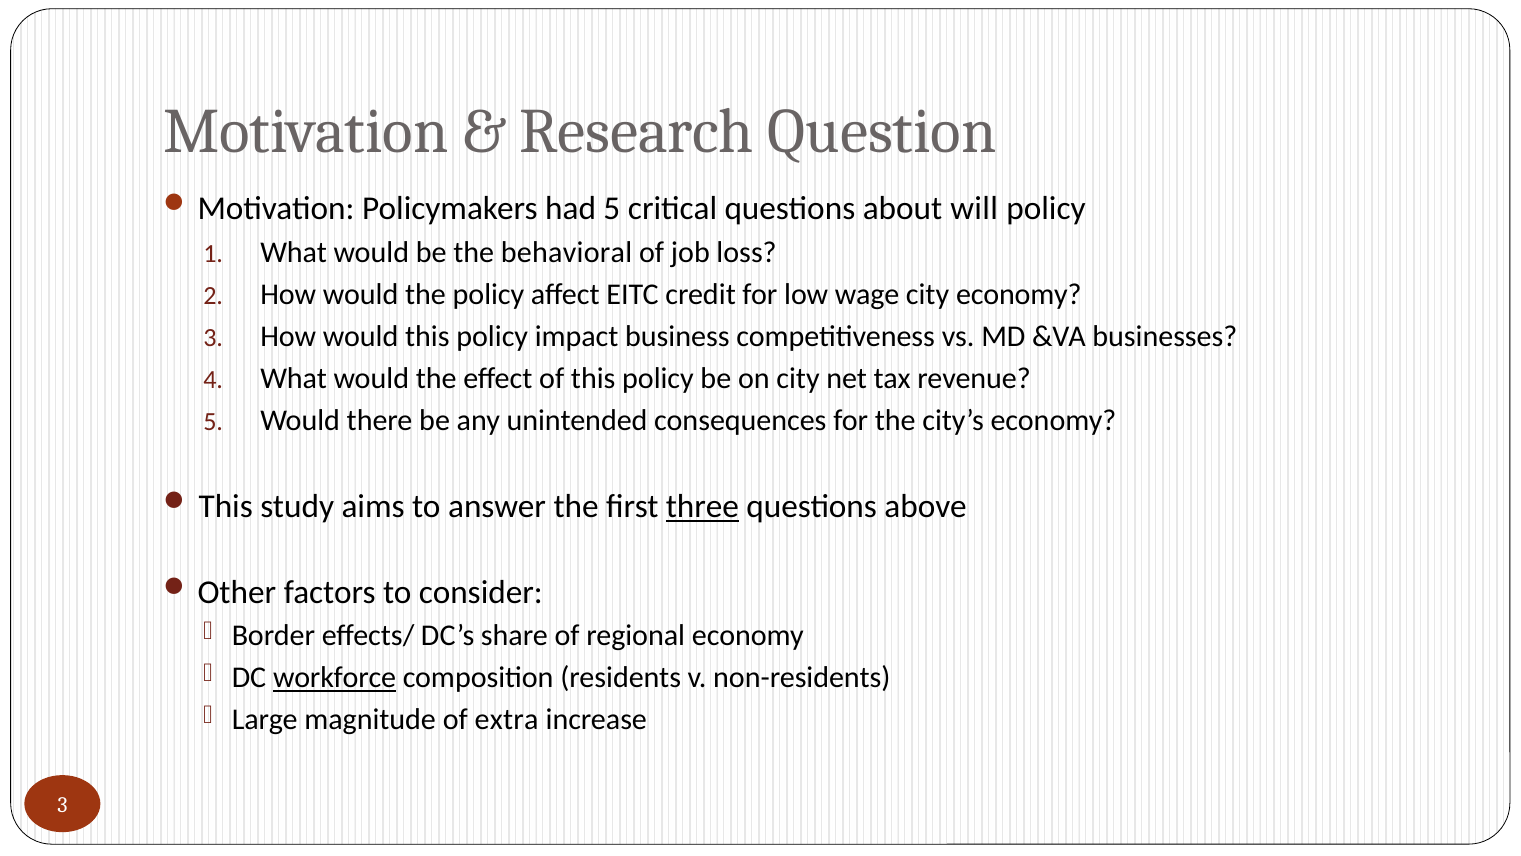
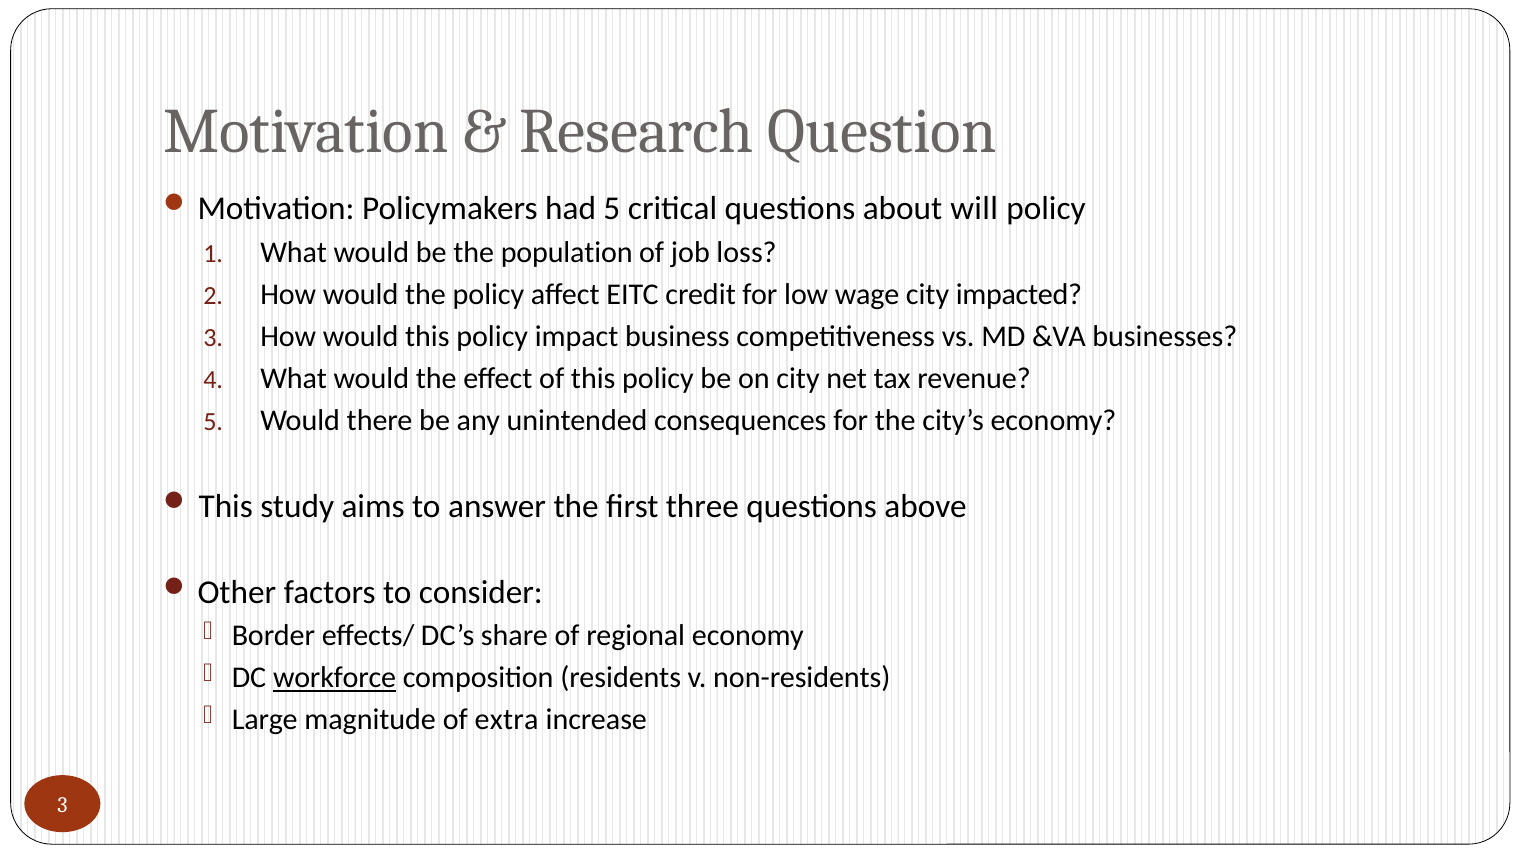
behavioral: behavioral -> population
city economy: economy -> impacted
three underline: present -> none
